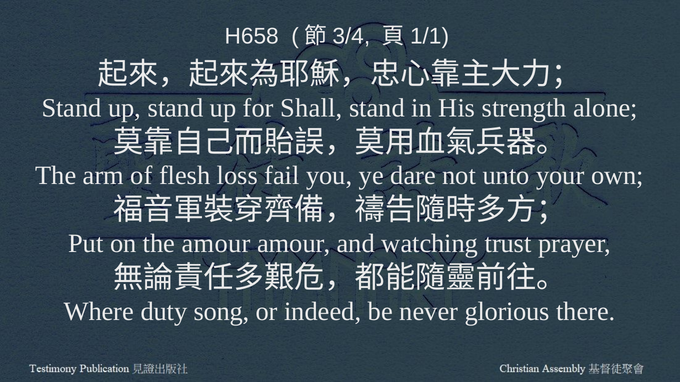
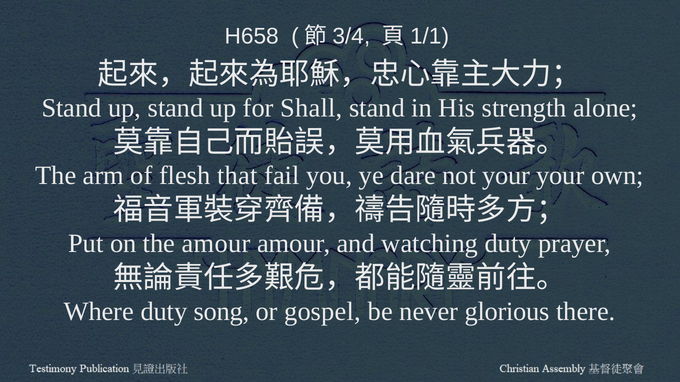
loss: loss -> that
not unto: unto -> your
watching trust: trust -> duty
indeed: indeed -> gospel
